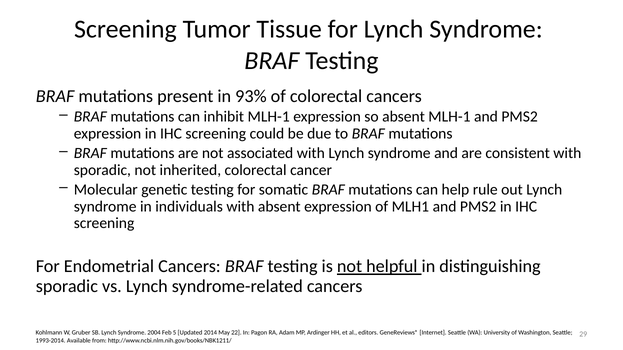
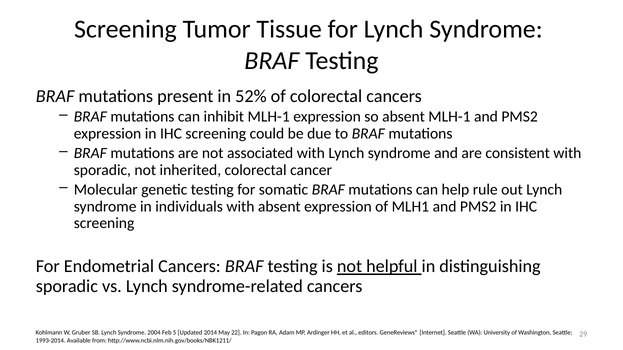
93%: 93% -> 52%
